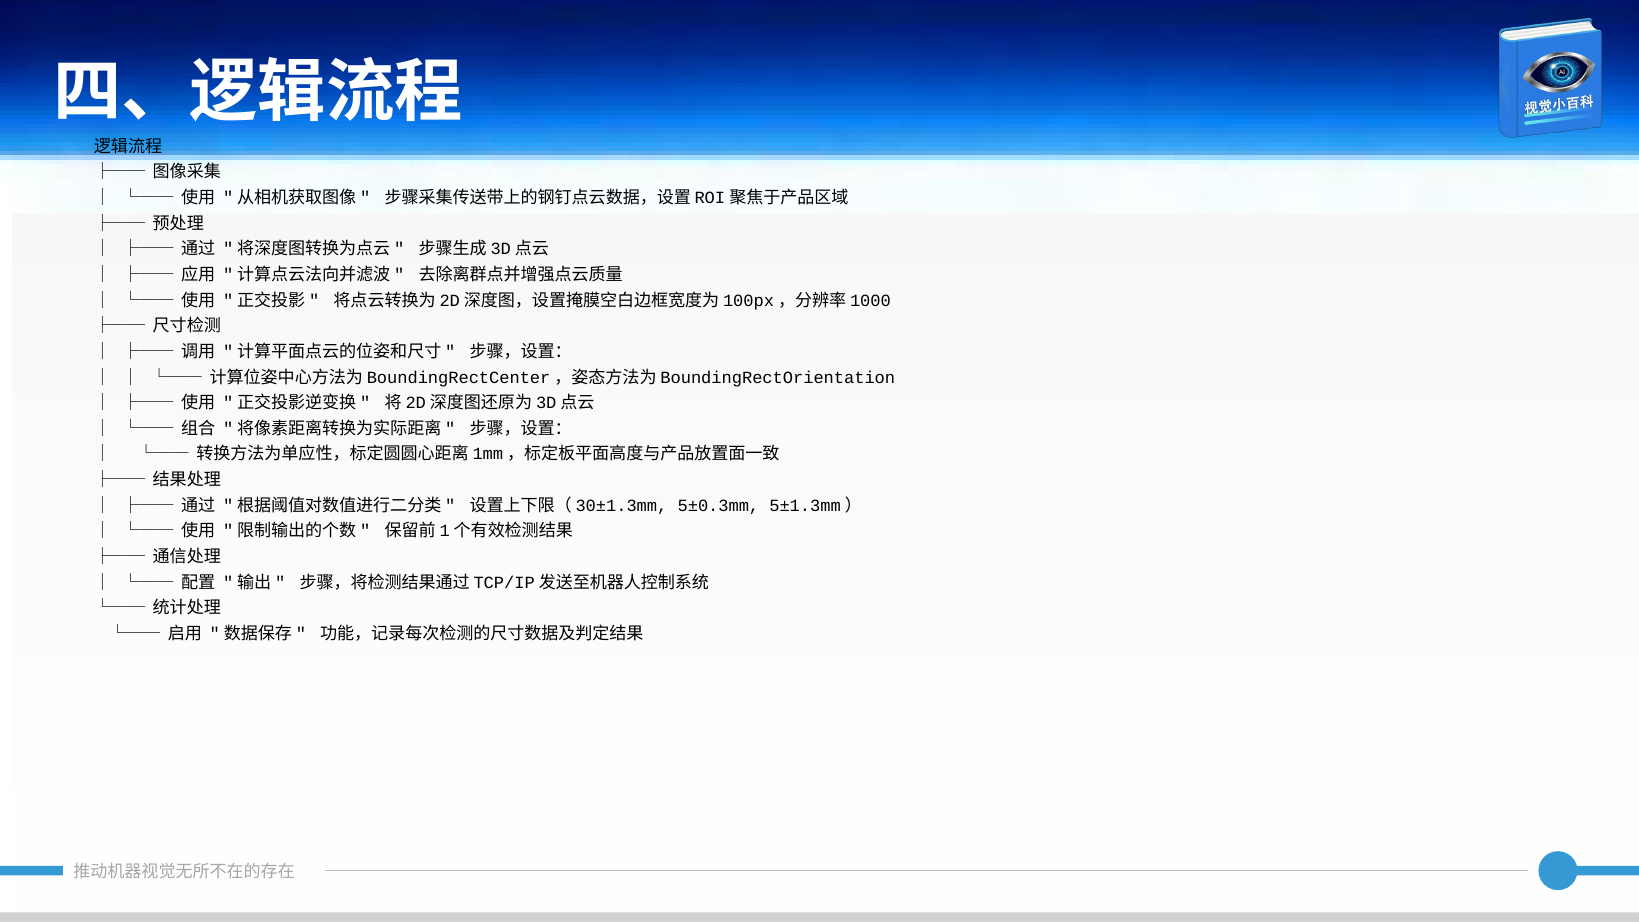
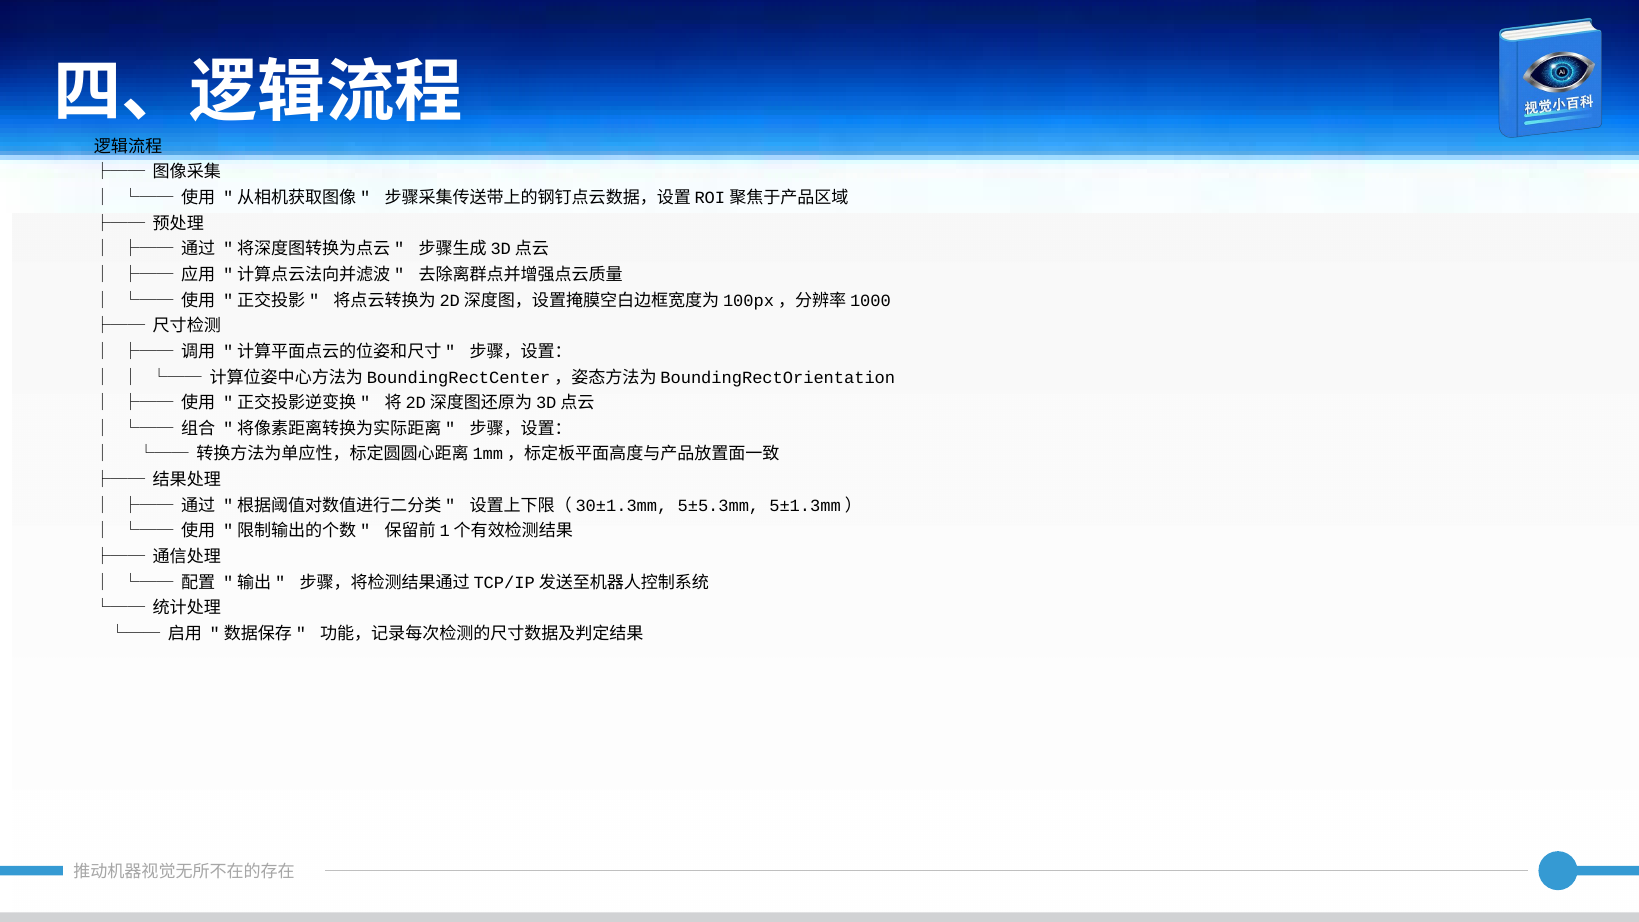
5±0.3mm: 5±0.3mm -> 5±5.3mm
